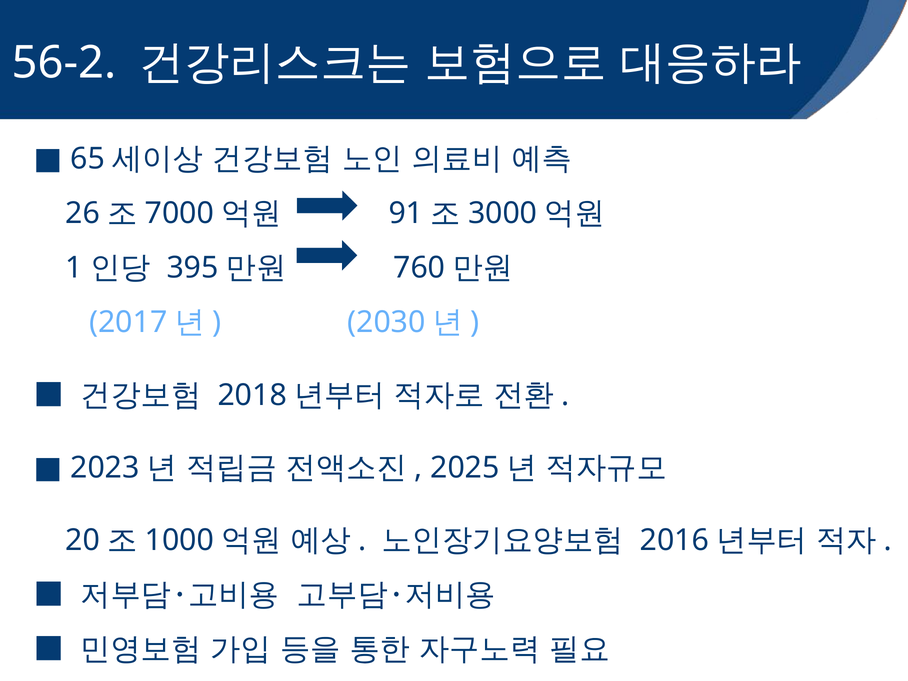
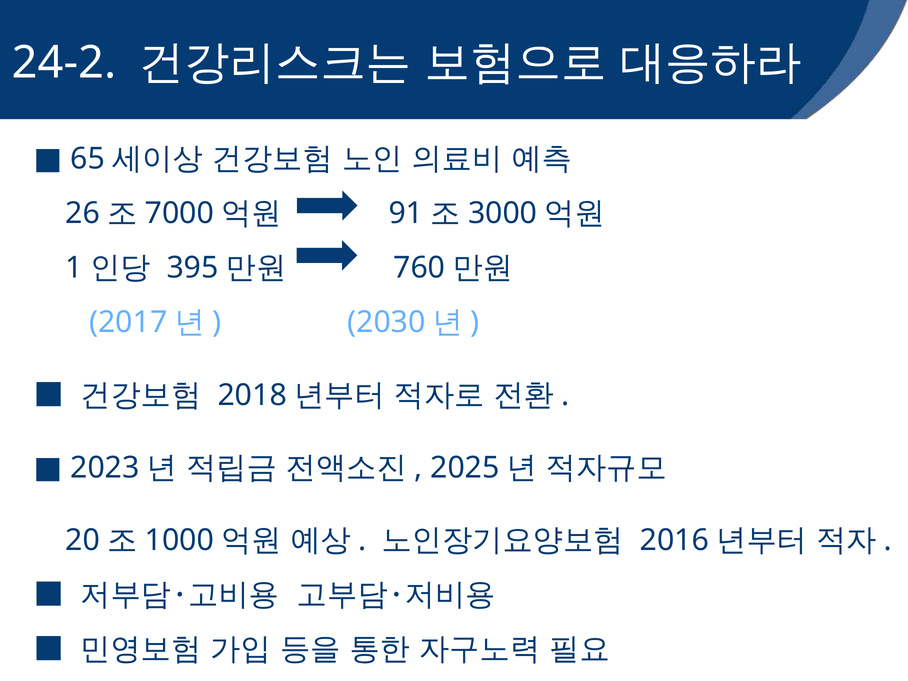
56-2: 56-2 -> 24-2
